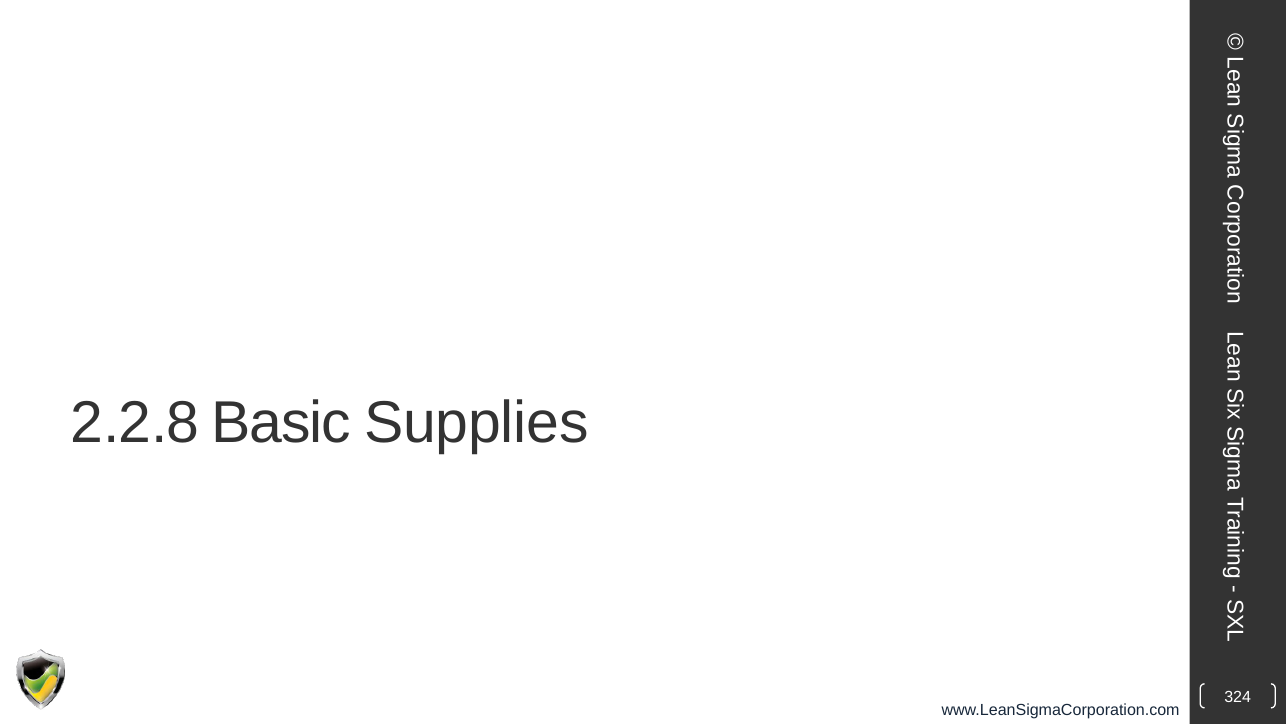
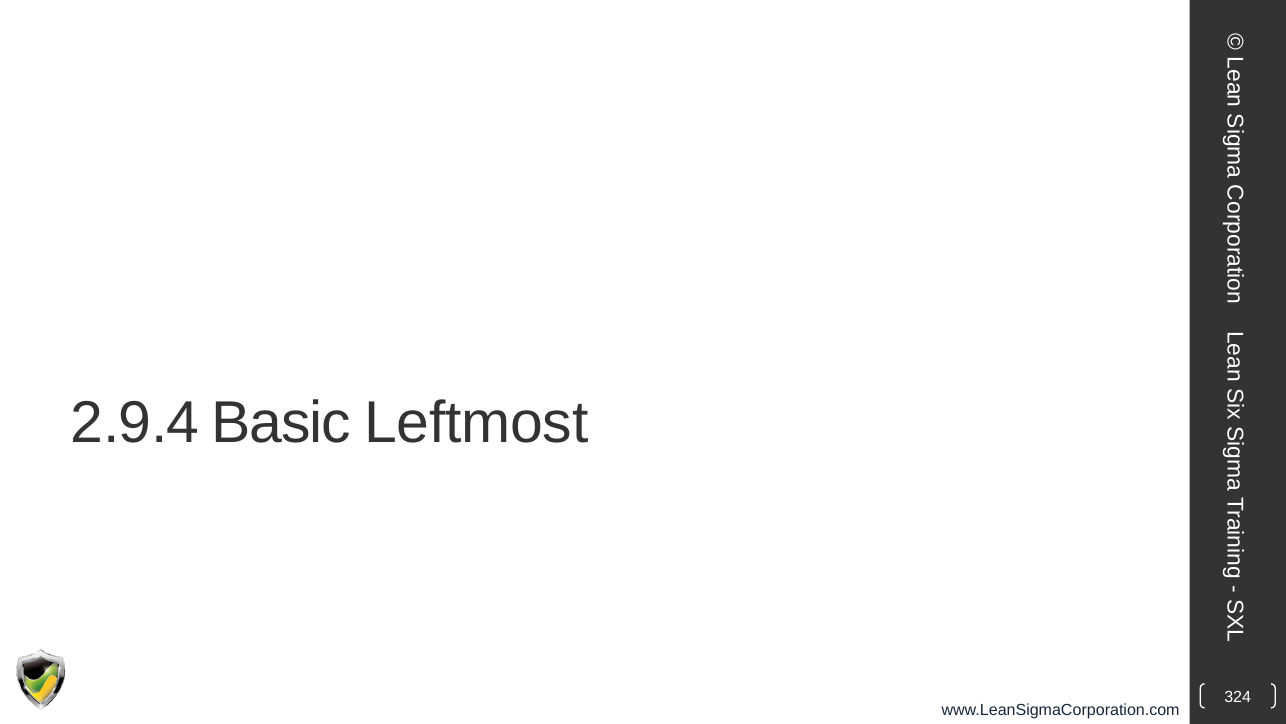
2.2.8: 2.2.8 -> 2.9.4
Supplies: Supplies -> Leftmost
